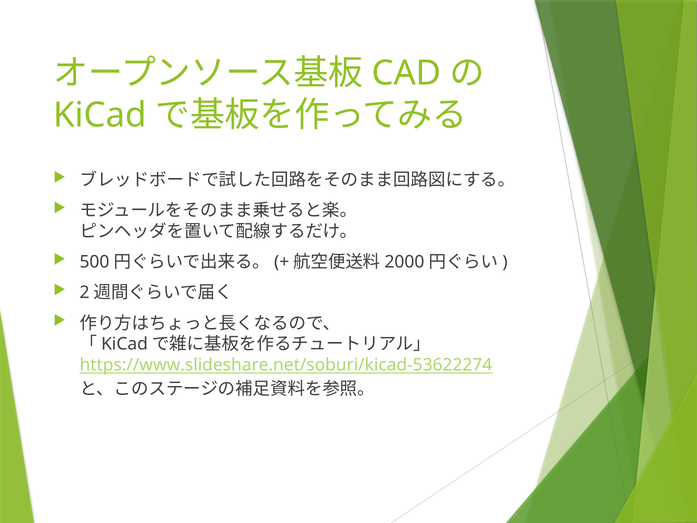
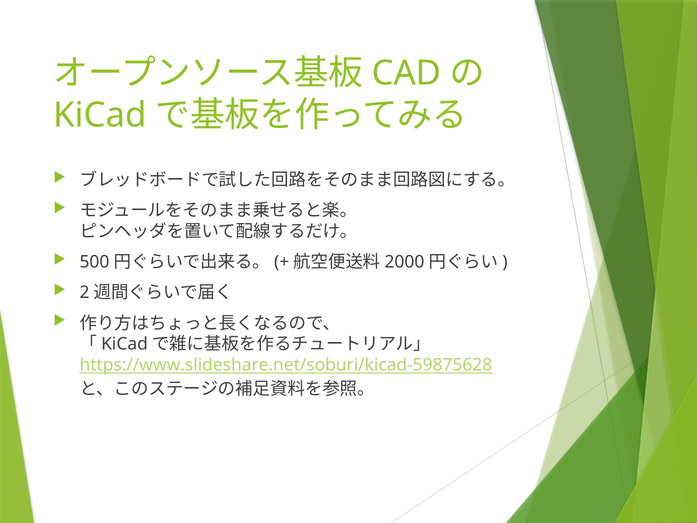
https://www.slideshare.net/soburi/kicad-53622274: https://www.slideshare.net/soburi/kicad-53622274 -> https://www.slideshare.net/soburi/kicad-59875628
